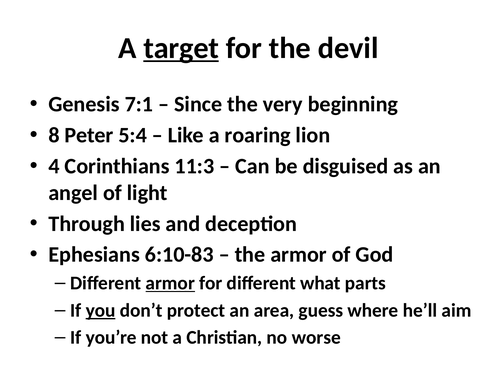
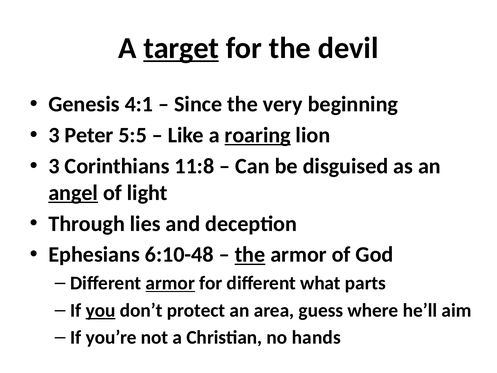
7:1: 7:1 -> 4:1
8 at (54, 135): 8 -> 3
5:4: 5:4 -> 5:5
roaring underline: none -> present
4 at (54, 166): 4 -> 3
11:3: 11:3 -> 11:8
angel underline: none -> present
6:10-83: 6:10-83 -> 6:10-48
the at (250, 255) underline: none -> present
worse: worse -> hands
